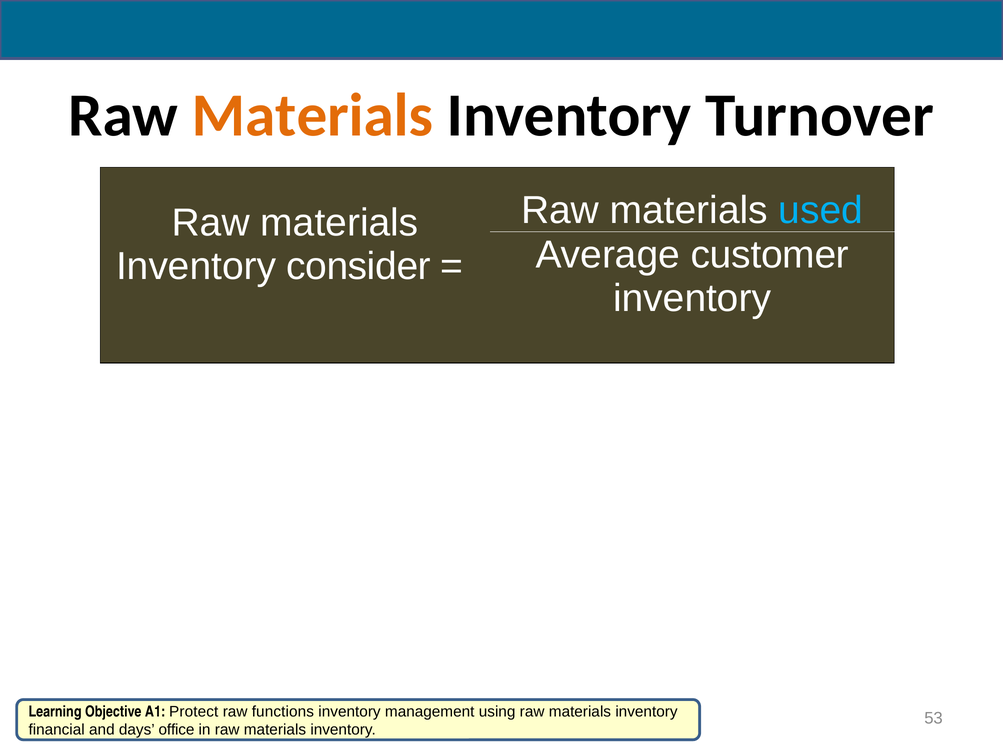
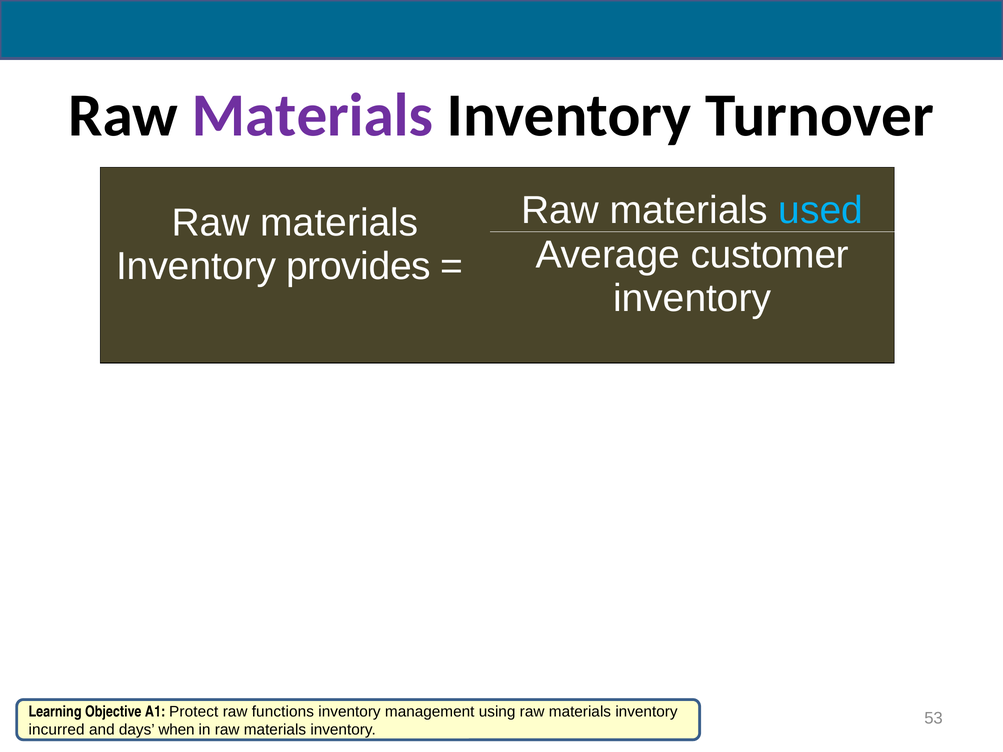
Materials at (313, 115) colour: orange -> purple
consider: consider -> provides
financial: financial -> incurred
office: office -> when
